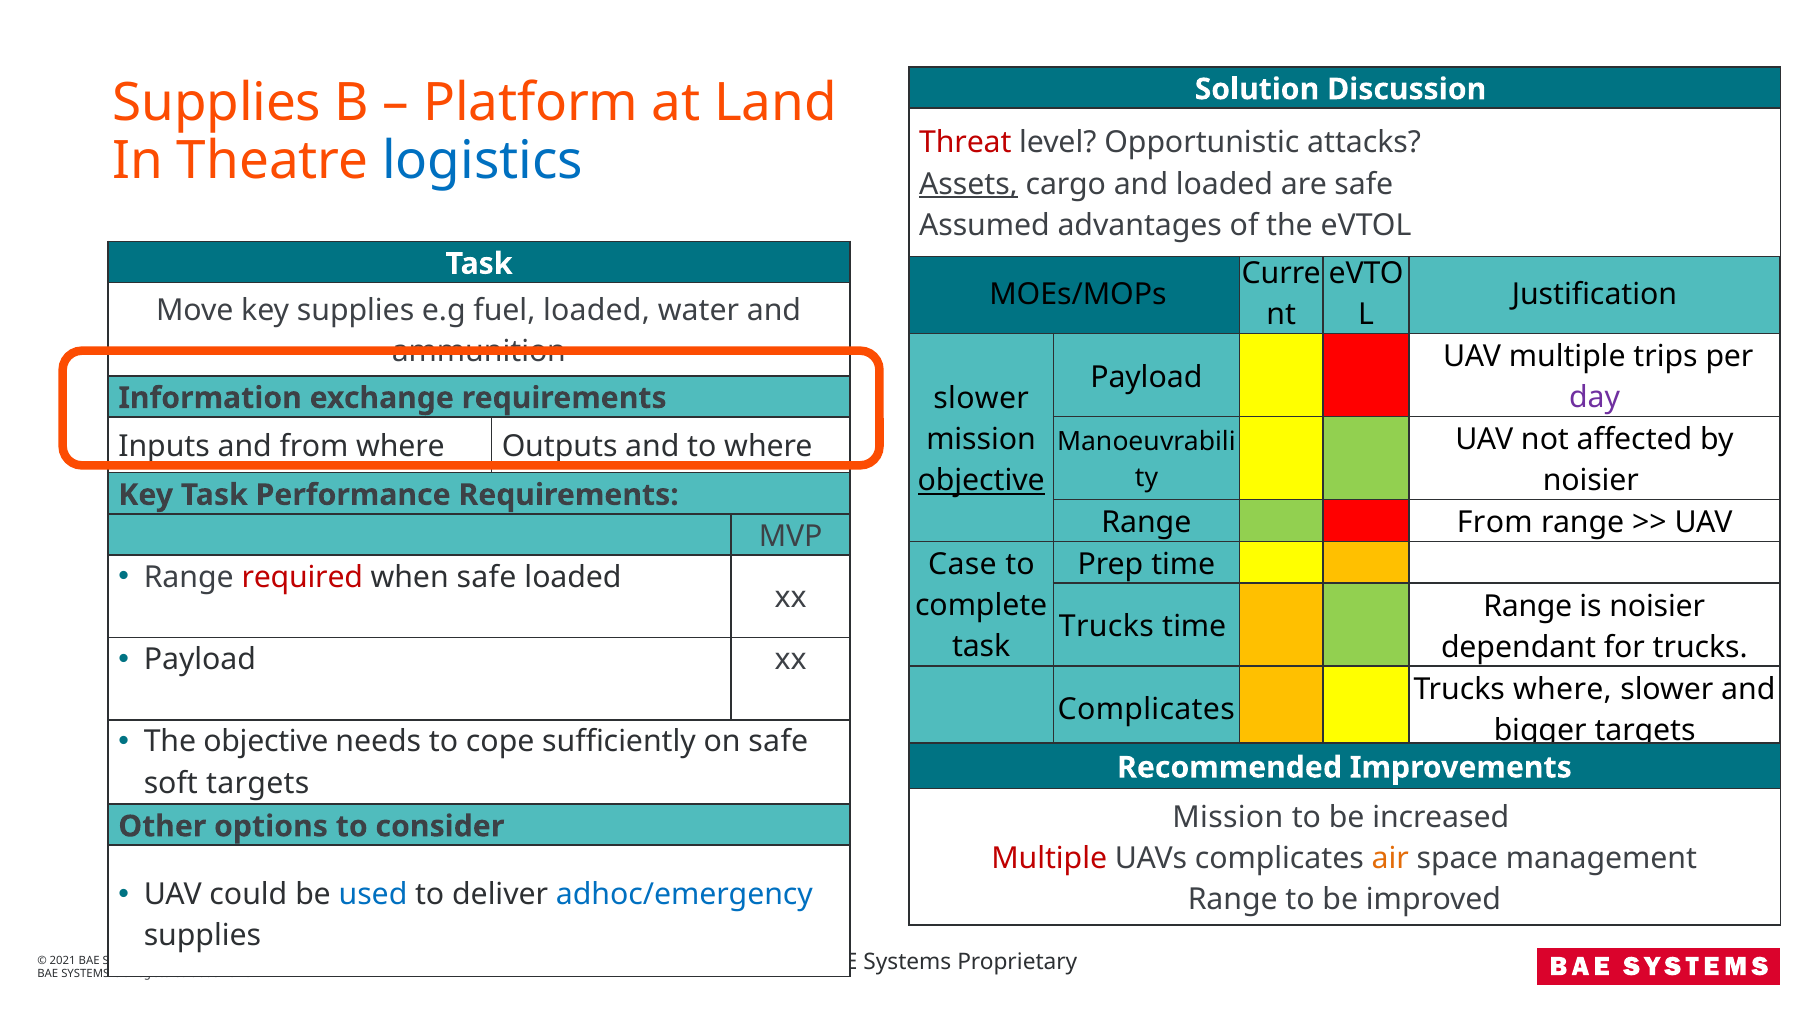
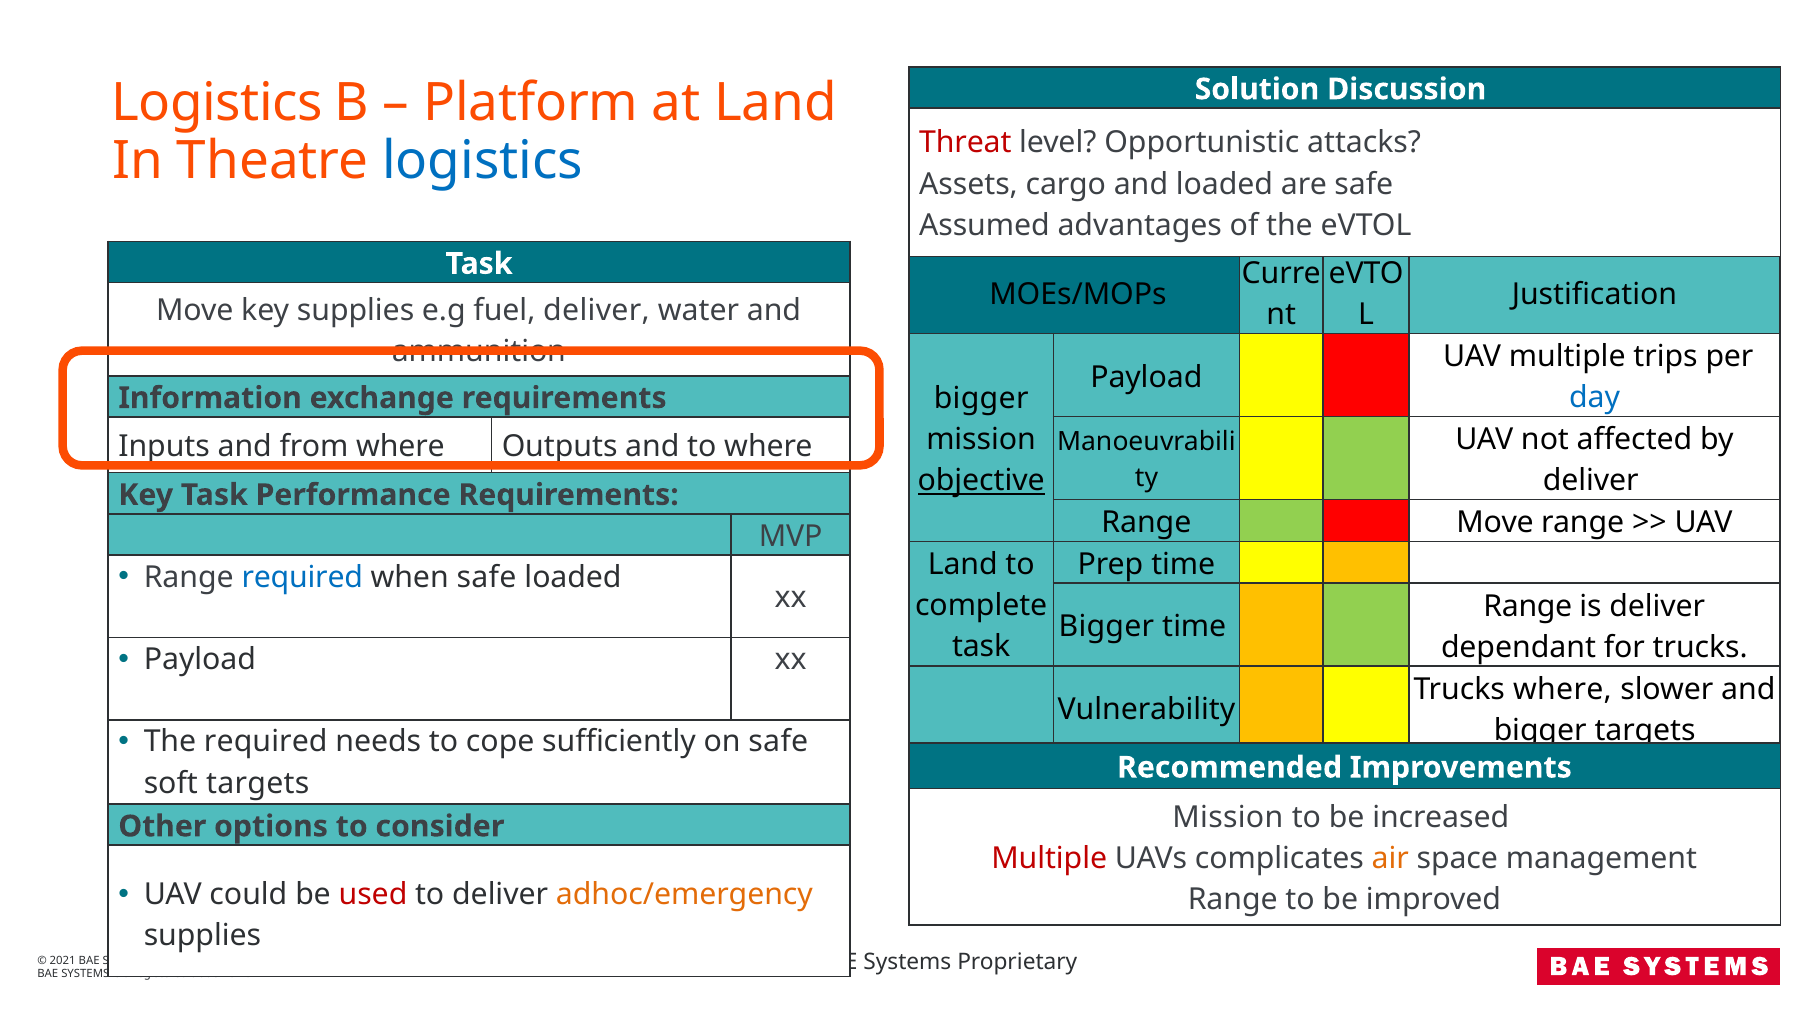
Supplies at (217, 103): Supplies -> Logistics
Assets underline: present -> none
fuel loaded: loaded -> deliver
day colour: purple -> blue
slower at (981, 398): slower -> bigger
noisier at (1591, 480): noisier -> deliver
From at (1495, 522): From -> Move
Case at (963, 564): Case -> Land
required at (302, 577) colour: red -> blue
is noisier: noisier -> deliver
Trucks at (1106, 626): Trucks -> Bigger
Complicates at (1146, 709): Complicates -> Vulnerability
The objective: objective -> required
used colour: blue -> red
adhoc/emergency colour: blue -> orange
